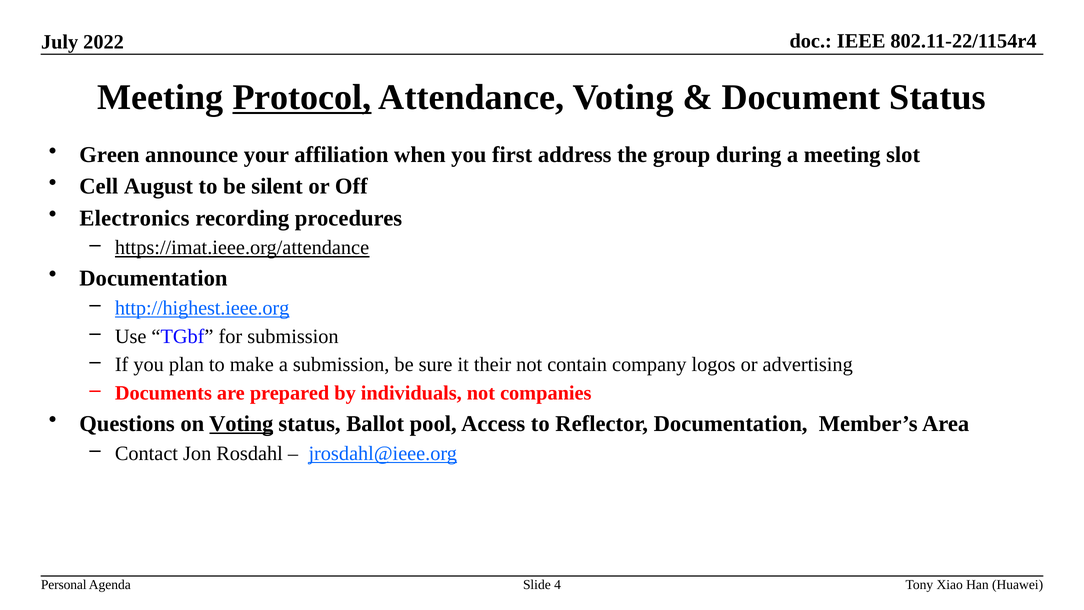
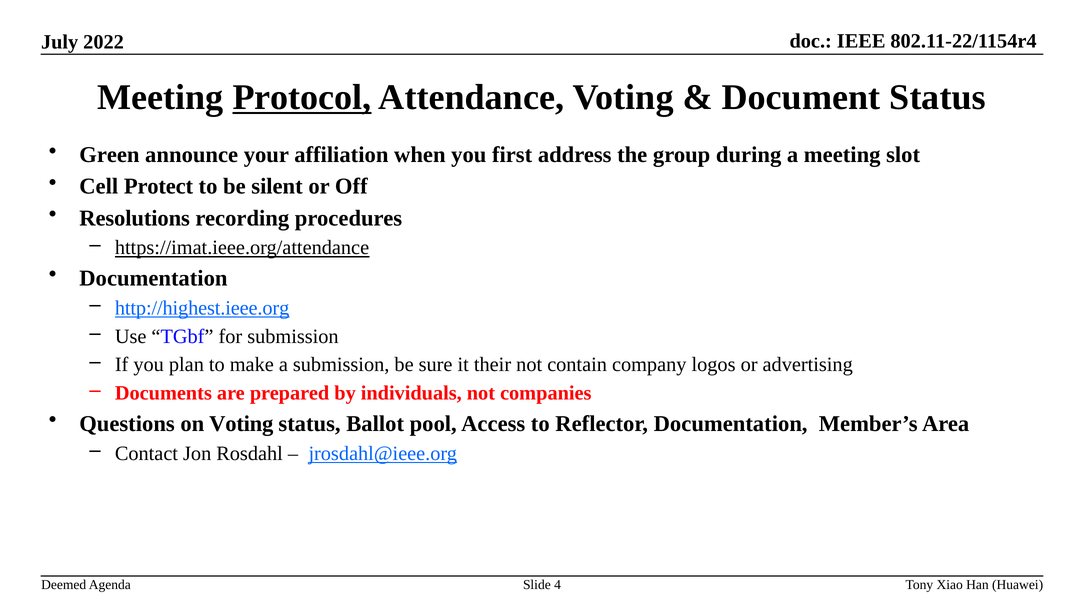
August: August -> Protect
Electronics: Electronics -> Resolutions
Voting at (241, 423) underline: present -> none
Personal: Personal -> Deemed
